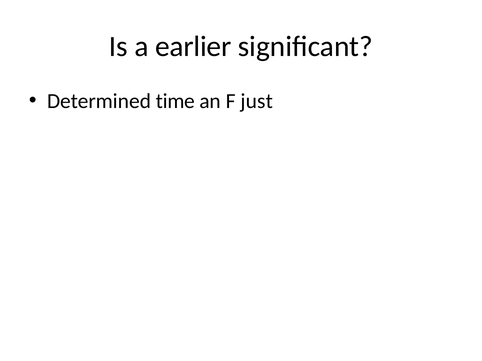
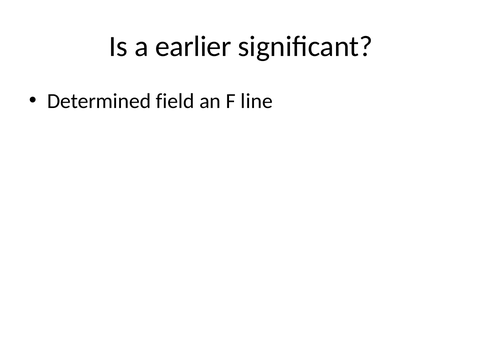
time: time -> field
just: just -> line
